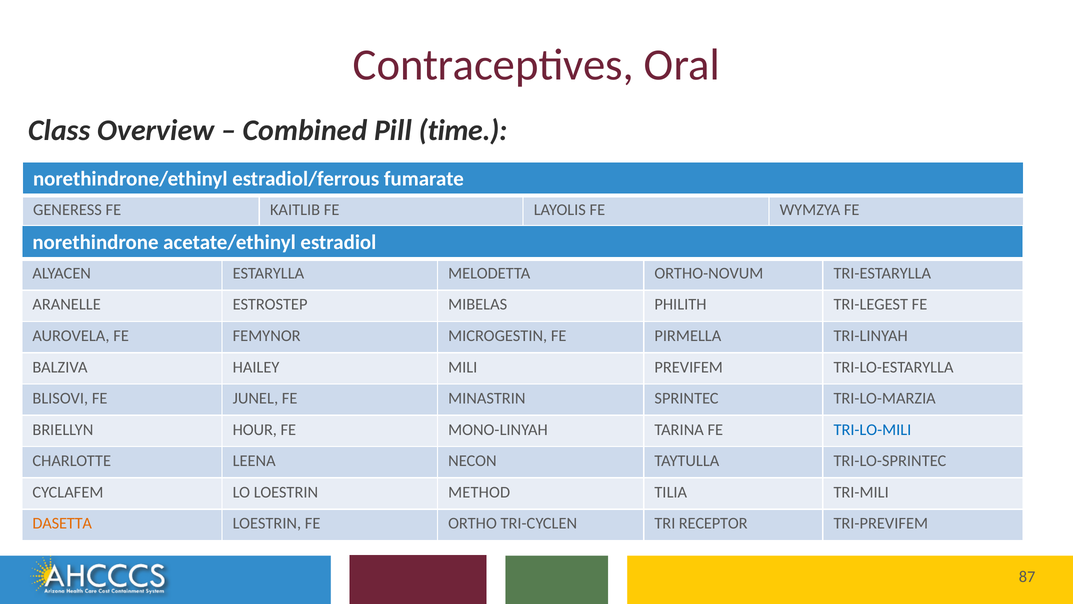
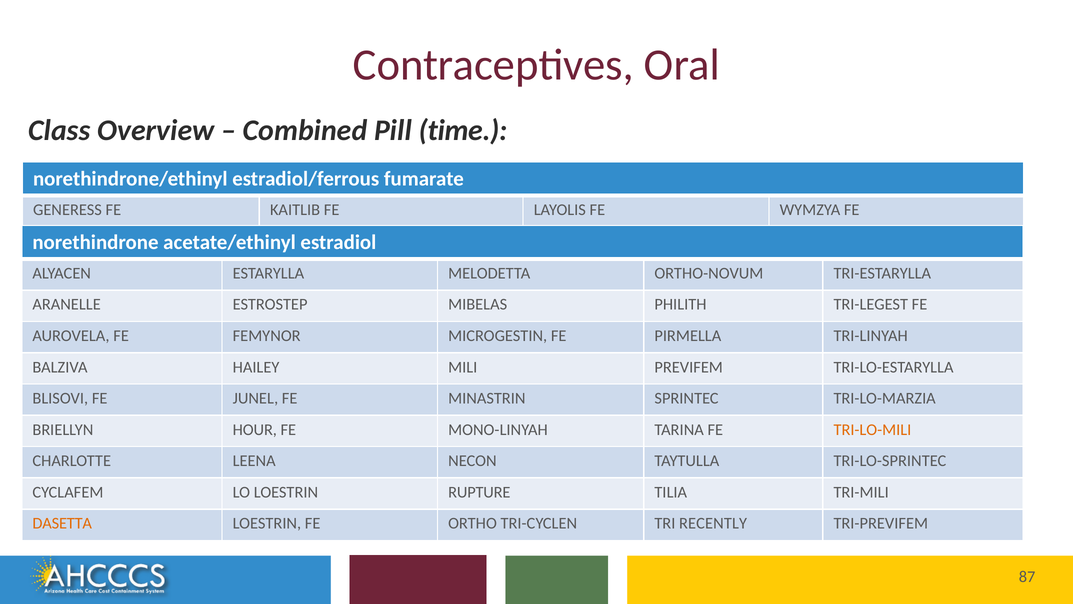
TRI-LO-MILI colour: blue -> orange
METHOD: METHOD -> RUPTURE
RECEPTOR: RECEPTOR -> RECENTLY
